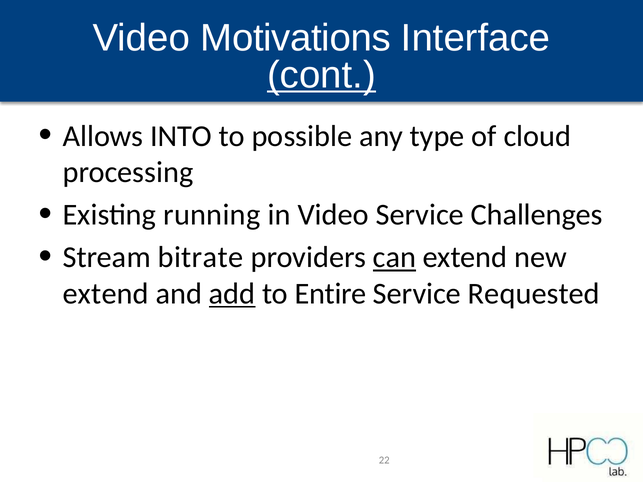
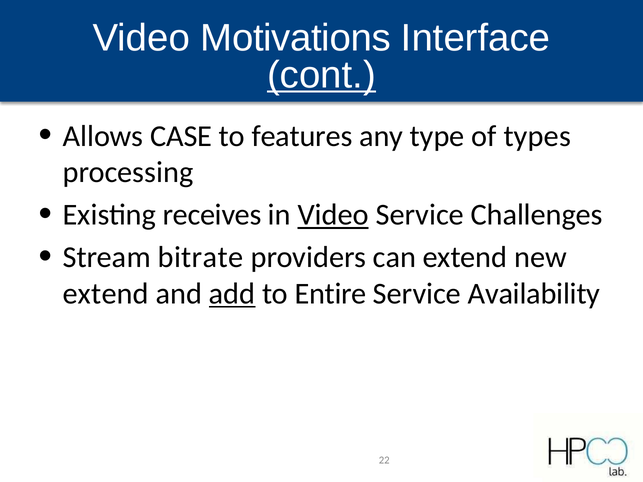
INTO: INTO -> CASE
possible: possible -> features
cloud: cloud -> types
running: running -> receives
Video at (333, 215) underline: none -> present
can underline: present -> none
Requested: Requested -> Availability
